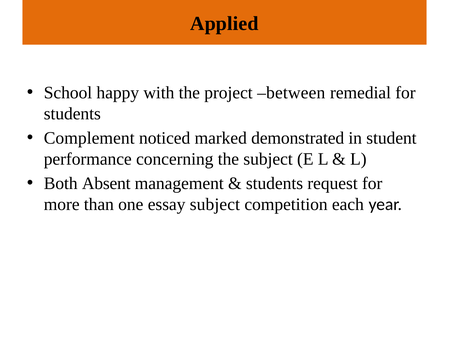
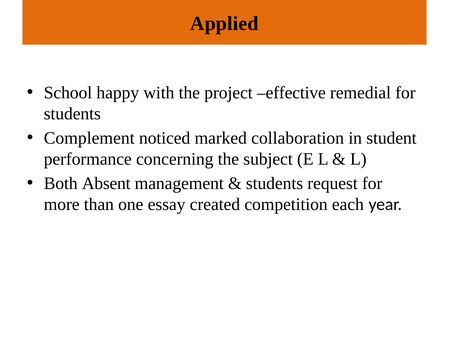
between: between -> effective
demonstrated: demonstrated -> collaboration
essay subject: subject -> created
